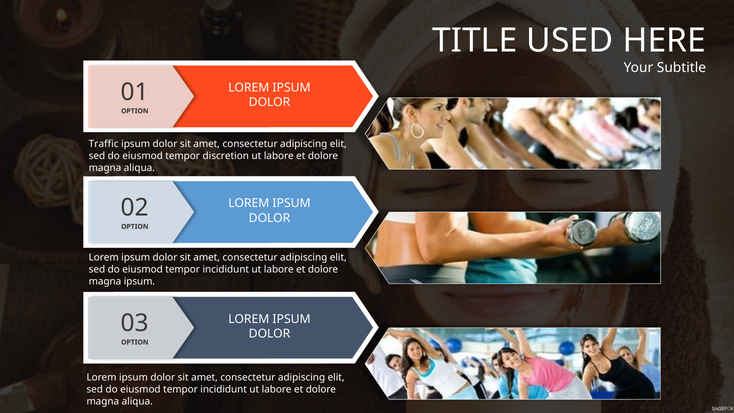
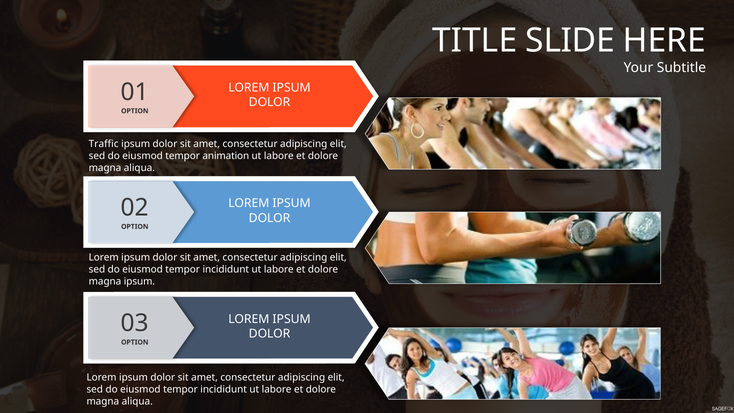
USED: USED -> SLIDE
discretion: discretion -> animation
